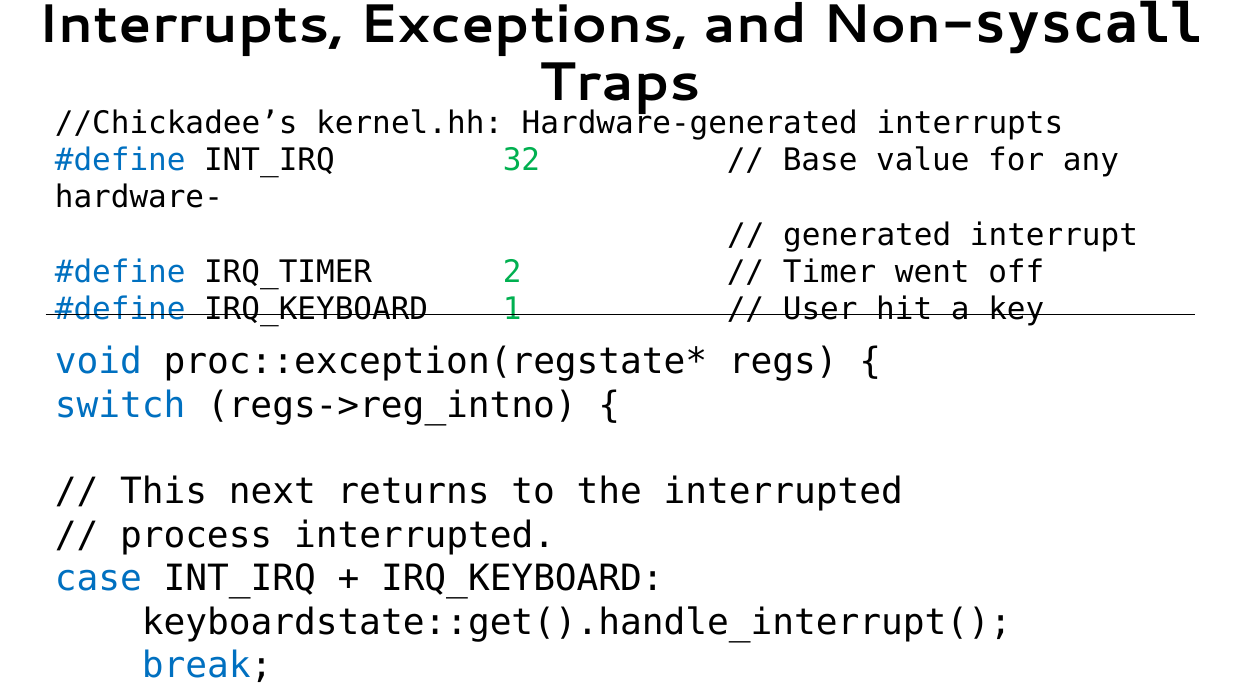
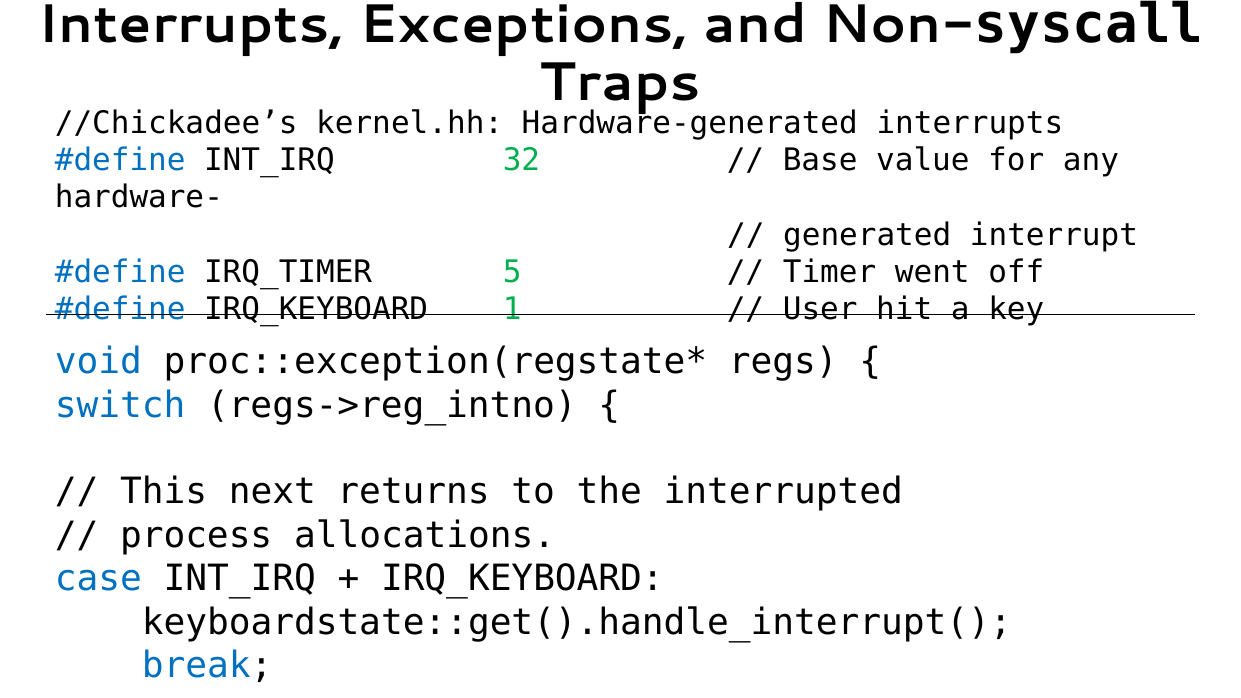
2: 2 -> 5
process interrupted: interrupted -> allocations
